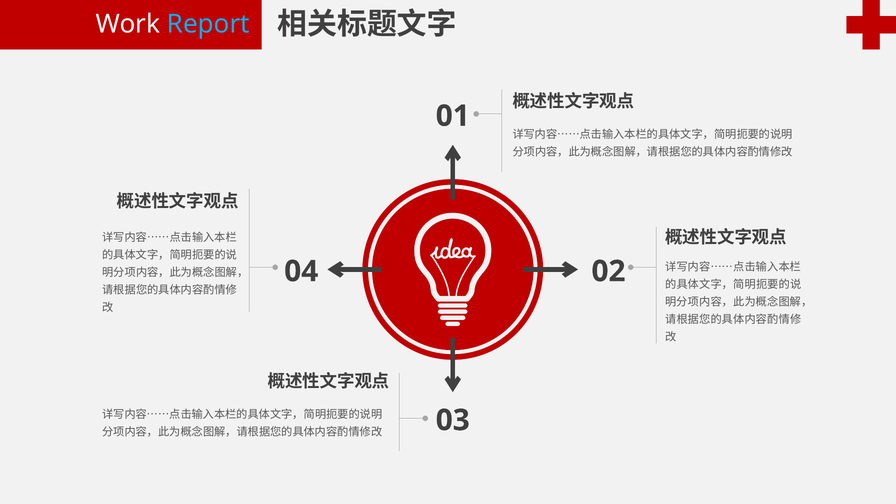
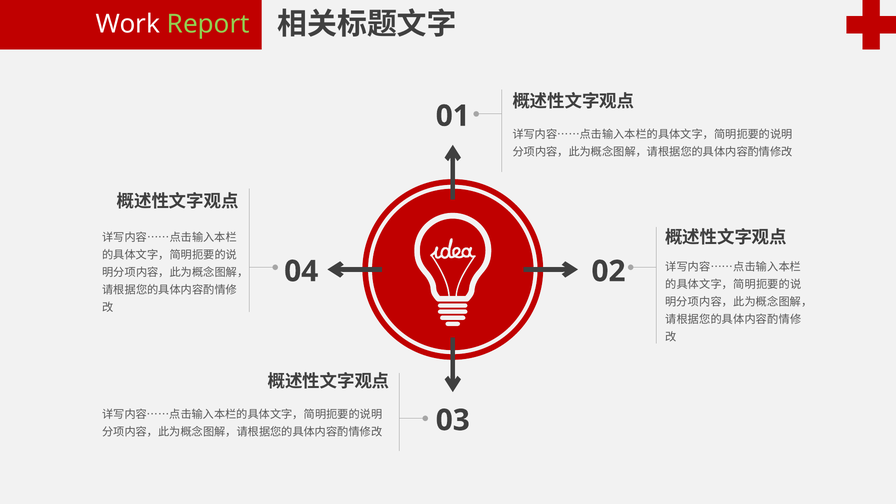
Report colour: light blue -> light green
